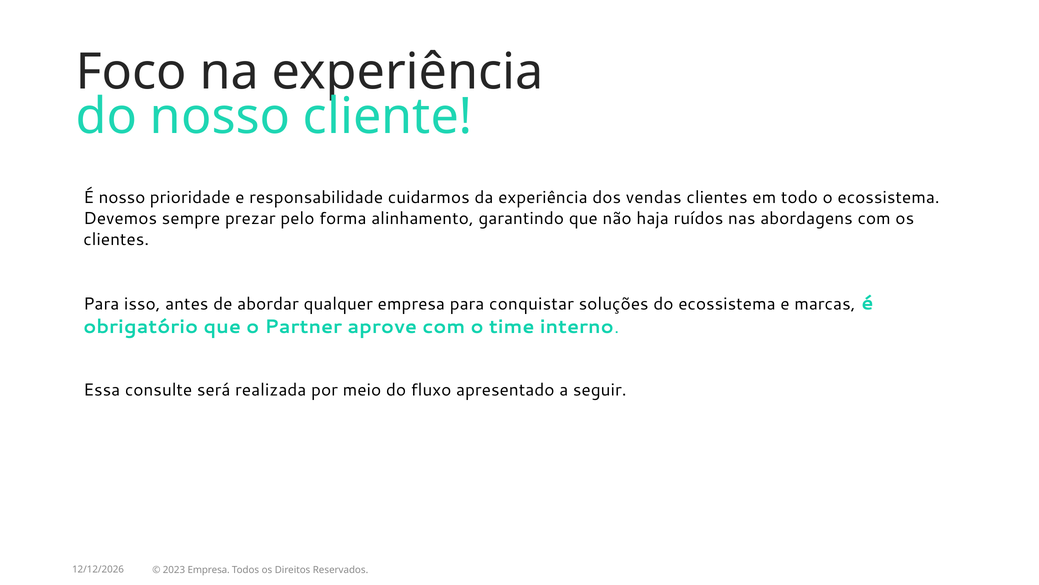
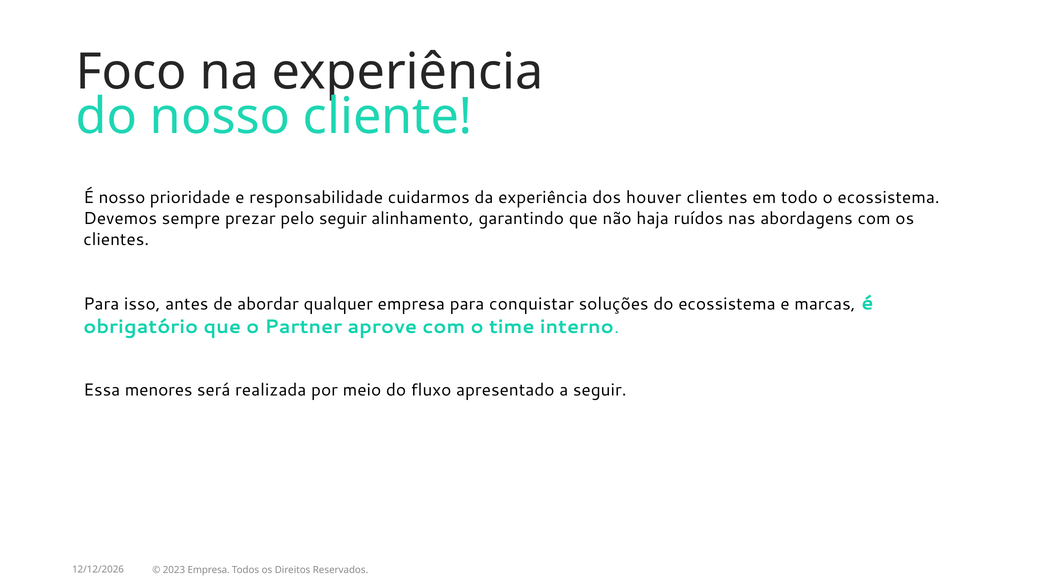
vendas: vendas -> houver
pelo forma: forma -> seguir
consulte: consulte -> menores
